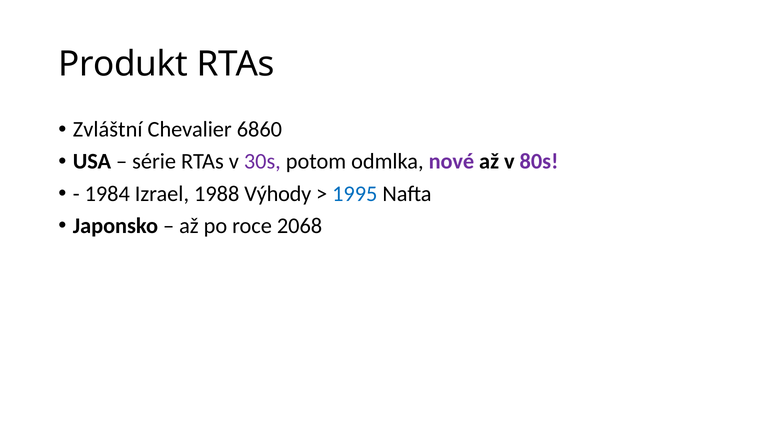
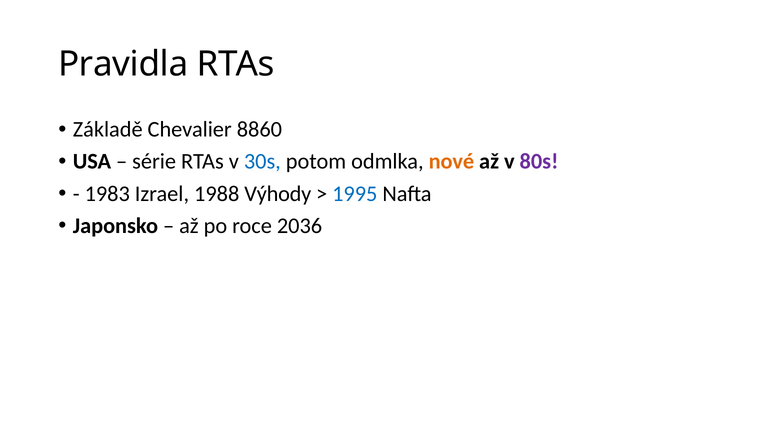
Produkt: Produkt -> Pravidla
Zvláštní: Zvláštní -> Základě
6860: 6860 -> 8860
30s colour: purple -> blue
nové colour: purple -> orange
1984: 1984 -> 1983
2068: 2068 -> 2036
